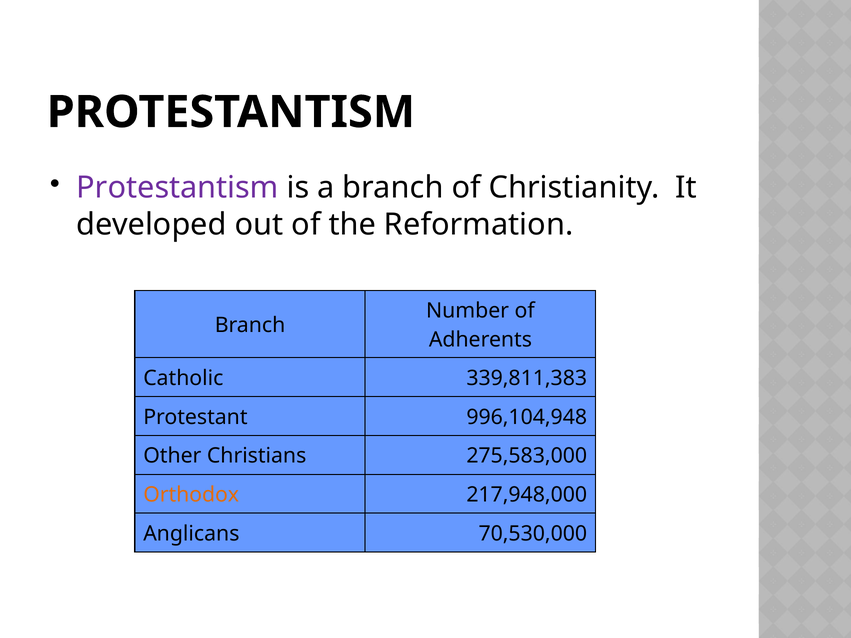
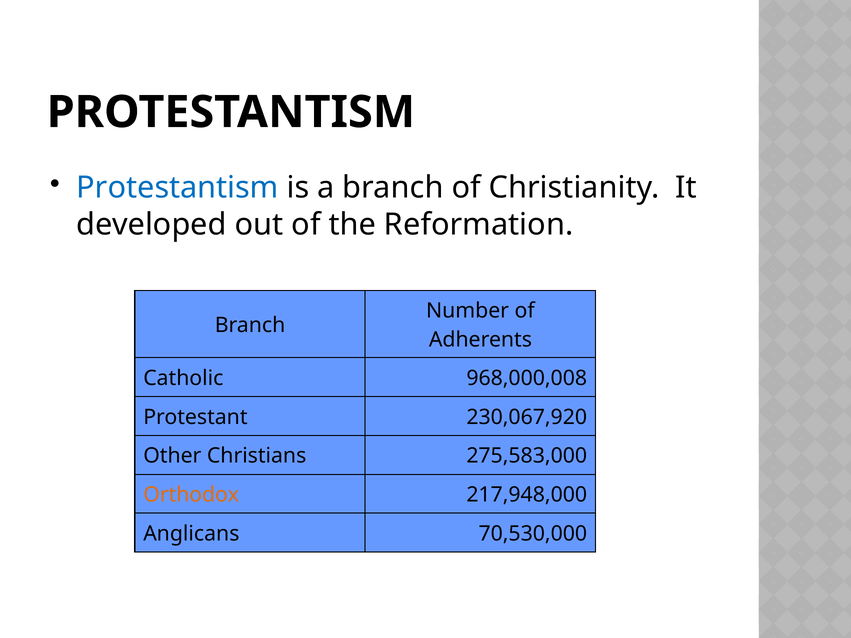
Protestantism at (178, 188) colour: purple -> blue
339,811,383: 339,811,383 -> 968,000,008
996,104,948: 996,104,948 -> 230,067,920
